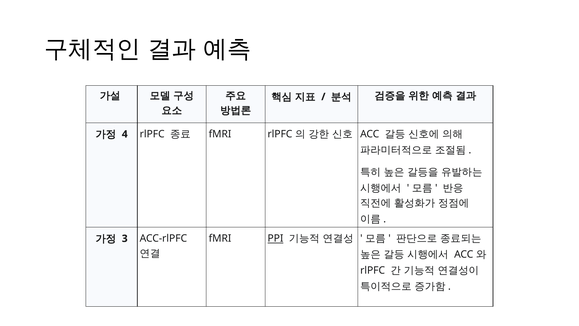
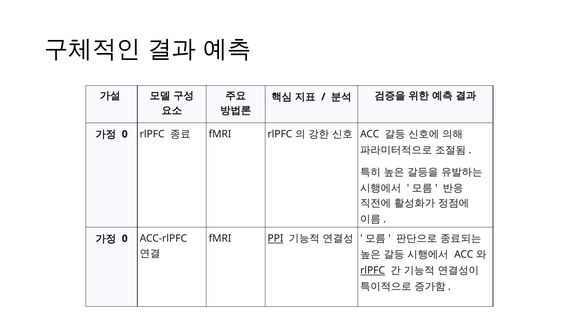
4 at (125, 134): 4 -> 0
3 at (125, 238): 3 -> 0
rlPFC at (373, 270) underline: none -> present
